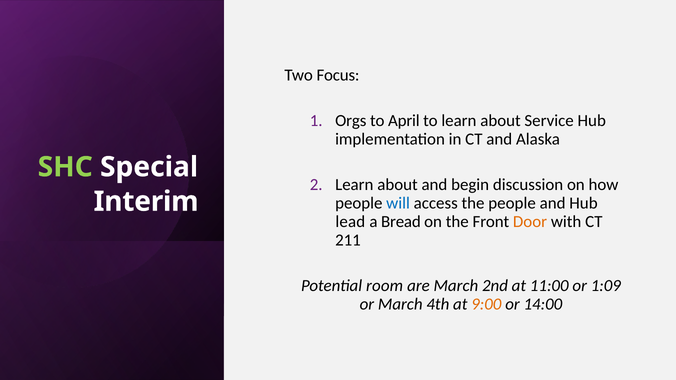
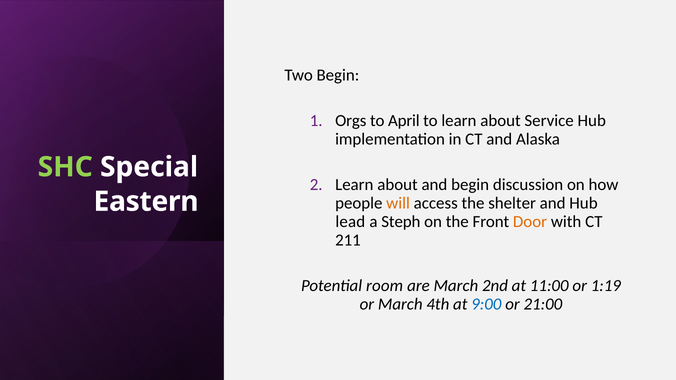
Two Focus: Focus -> Begin
will colour: blue -> orange
the people: people -> shelter
Interim: Interim -> Eastern
Bread: Bread -> Steph
1:09: 1:09 -> 1:19
9:00 colour: orange -> blue
14:00: 14:00 -> 21:00
